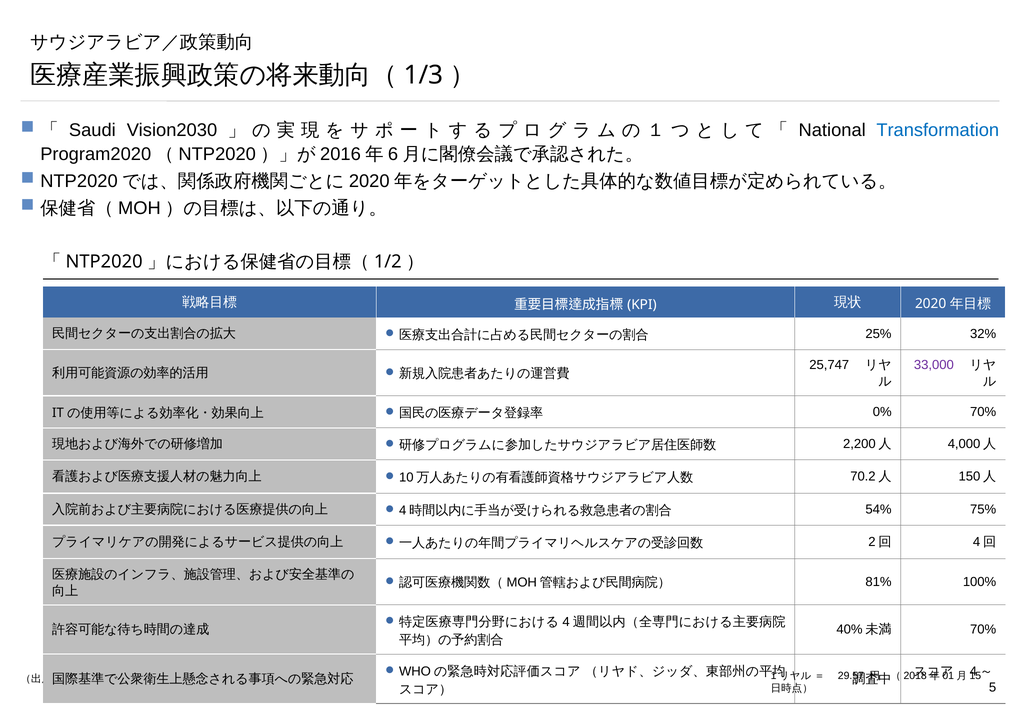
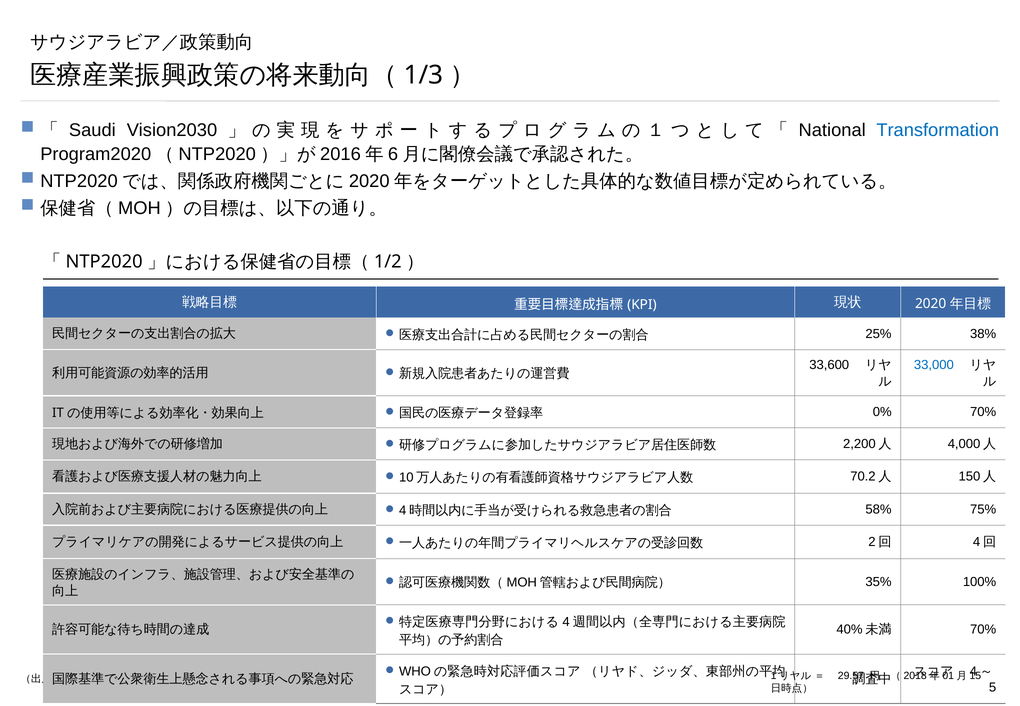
32%: 32% -> 38%
25,747: 25,747 -> 33,600
33,000 colour: purple -> blue
54%: 54% -> 58%
81%: 81% -> 35%
